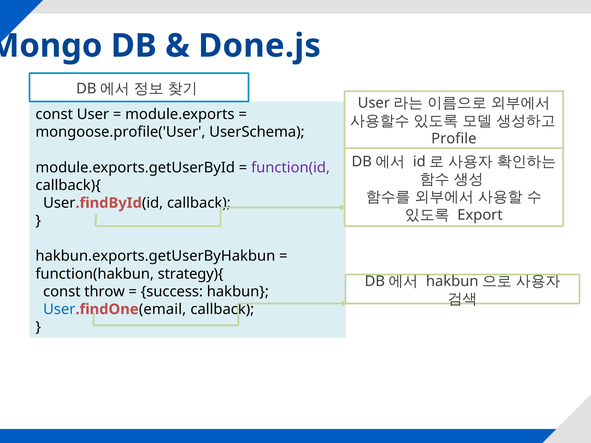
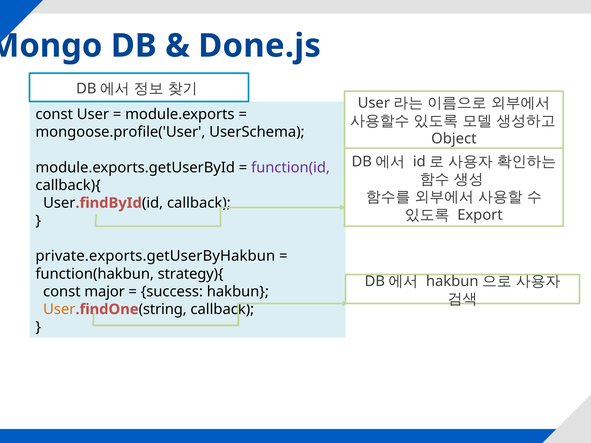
Profile: Profile -> Object
hakbun.exports.getUserByHakbun: hakbun.exports.getUserByHakbun -> private.exports.getUserByHakbun
throw: throw -> major
User at (59, 309) colour: blue -> orange
email: email -> string
